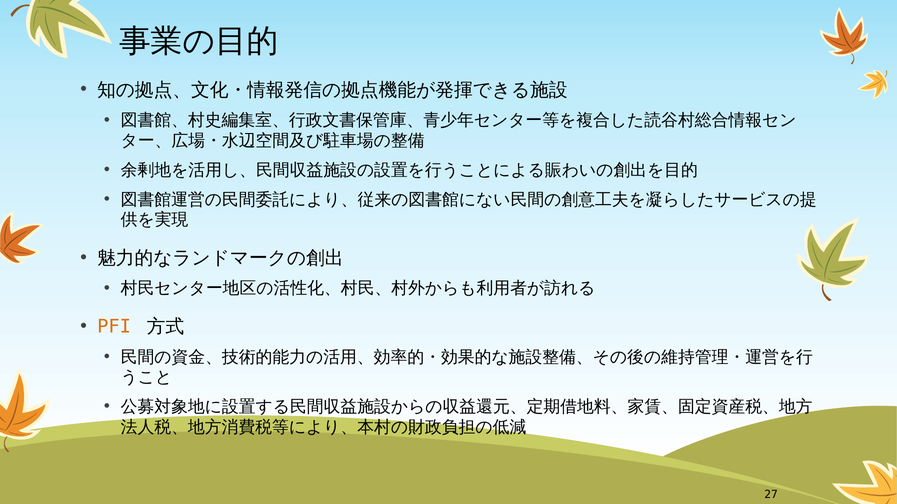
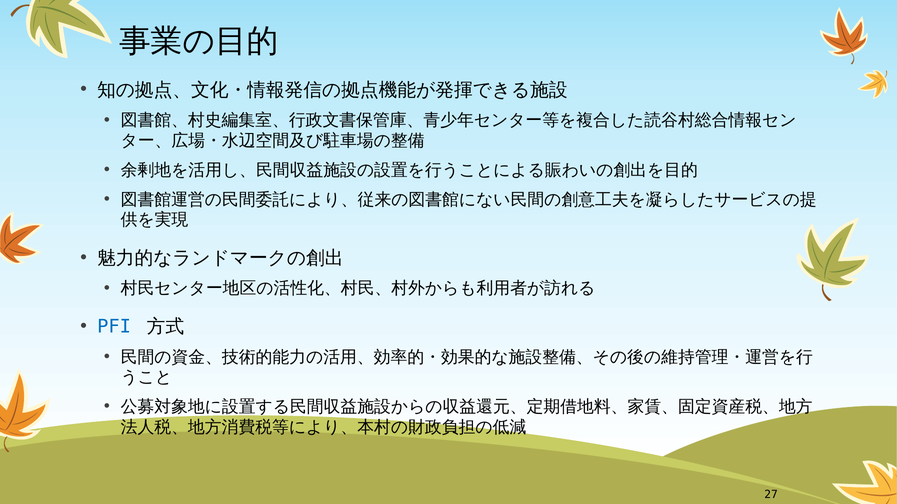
PFI colour: orange -> blue
